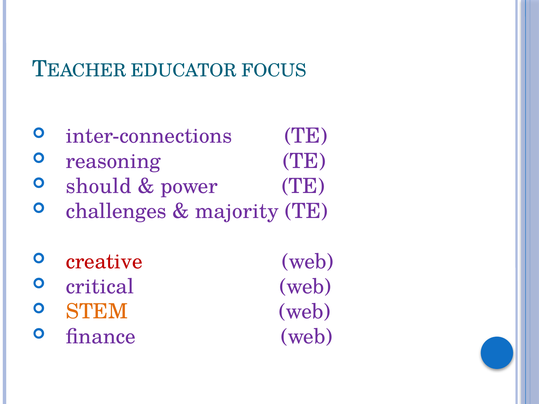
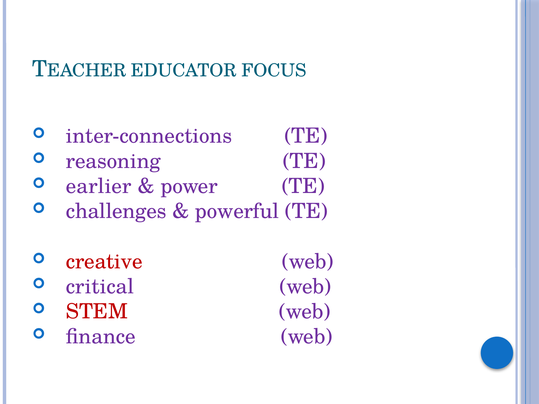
should: should -> earlier
majority: majority -> powerful
STEM colour: orange -> red
